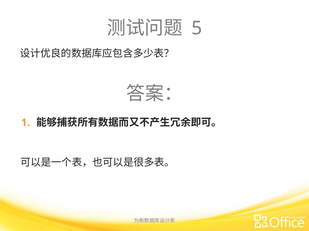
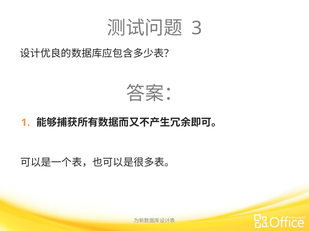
5: 5 -> 3
